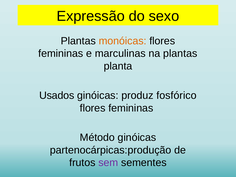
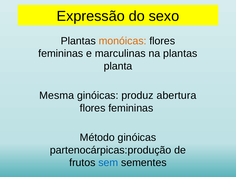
Usados: Usados -> Mesma
fosfórico: fosfórico -> abertura
sem colour: purple -> blue
